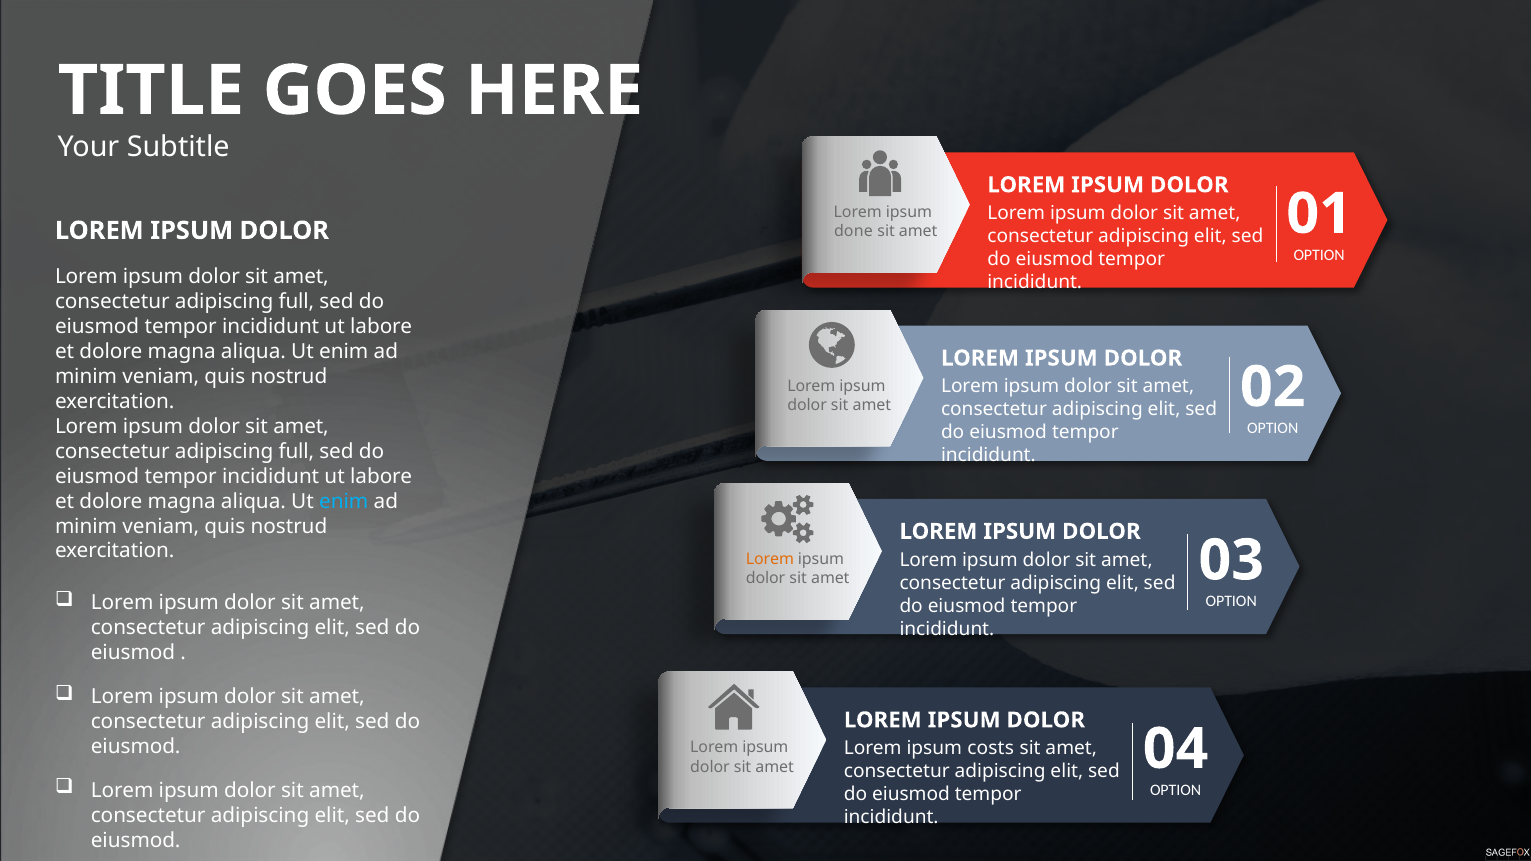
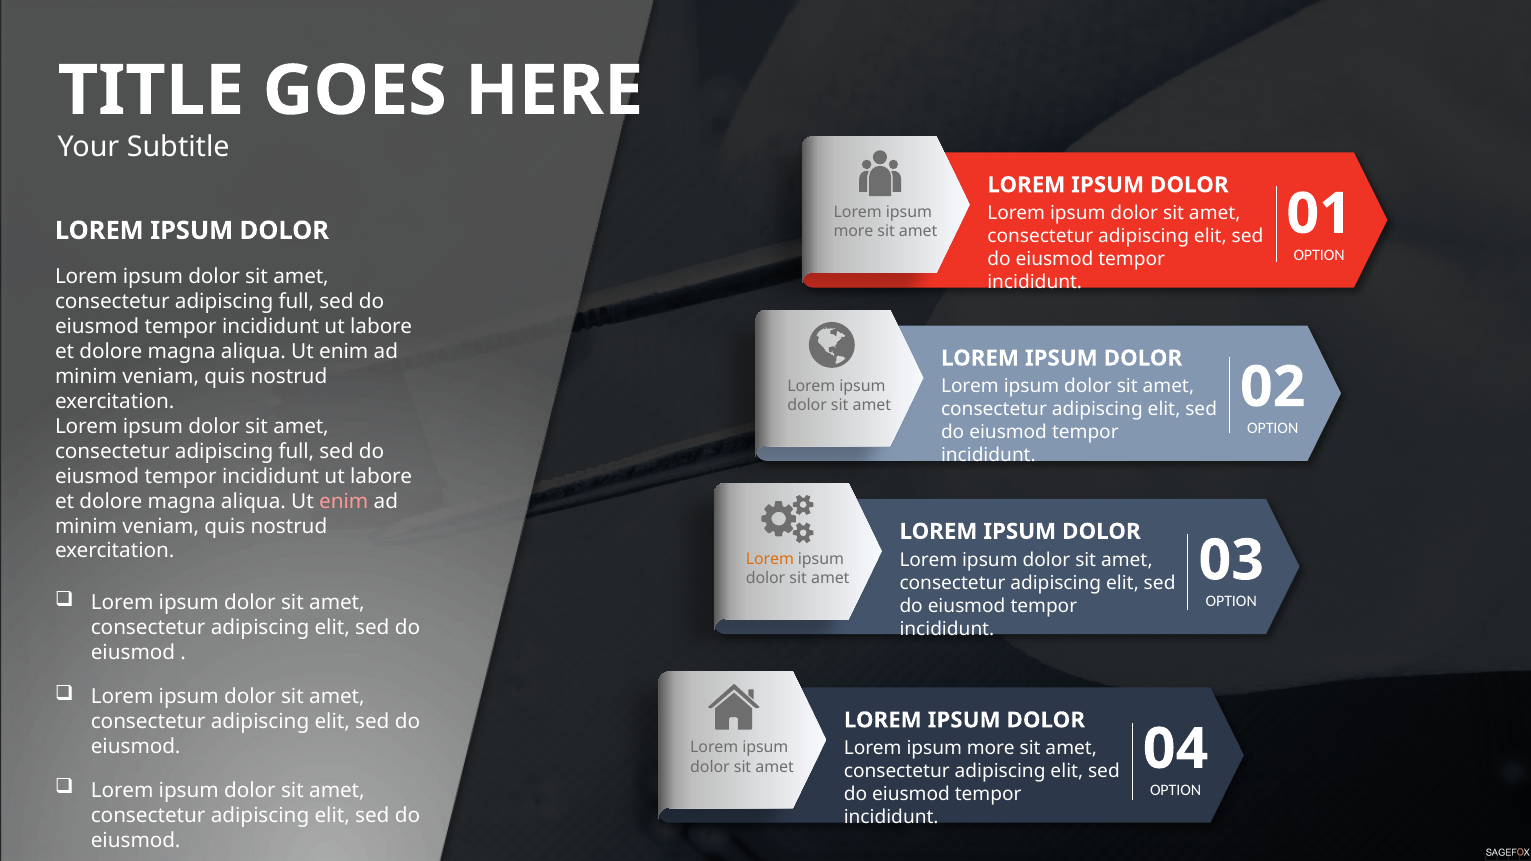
done at (853, 232): done -> more
enim at (344, 501) colour: light blue -> pink
costs at (991, 749): costs -> more
